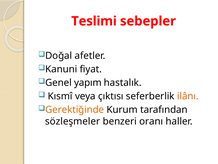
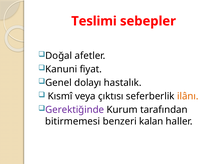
yapım: yapım -> dolayı
Gerektiğinde colour: orange -> purple
sözleşmeler: sözleşmeler -> bitirmemesi
oranı: oranı -> kalan
